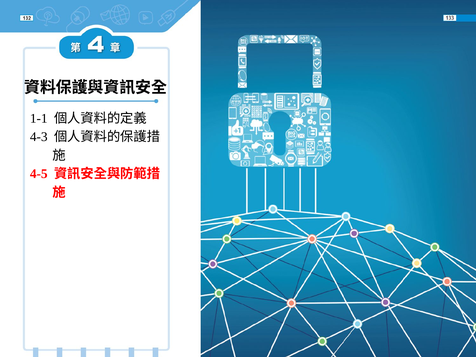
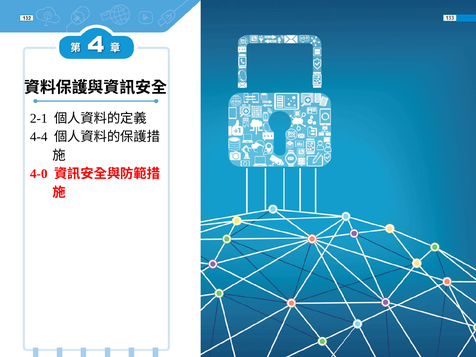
1-1: 1-1 -> 2-1
4-3: 4-3 -> 4-4
4-5: 4-5 -> 4-0
